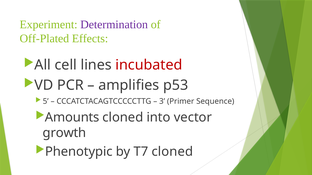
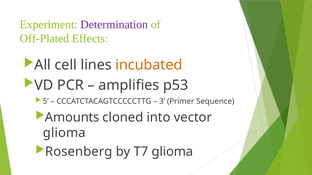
incubated colour: red -> orange
growth at (64, 133): growth -> glioma
Phenotypic: Phenotypic -> Rosenberg
T7 cloned: cloned -> glioma
